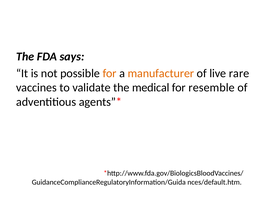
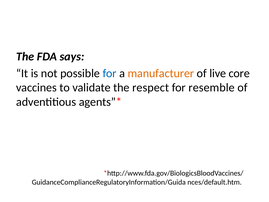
for at (110, 73) colour: orange -> blue
rare: rare -> core
medical: medical -> respect
